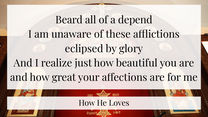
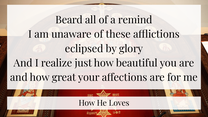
depend: depend -> remind
